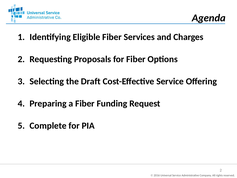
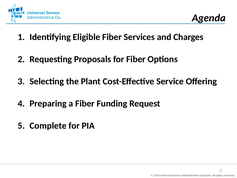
Draft: Draft -> Plant
